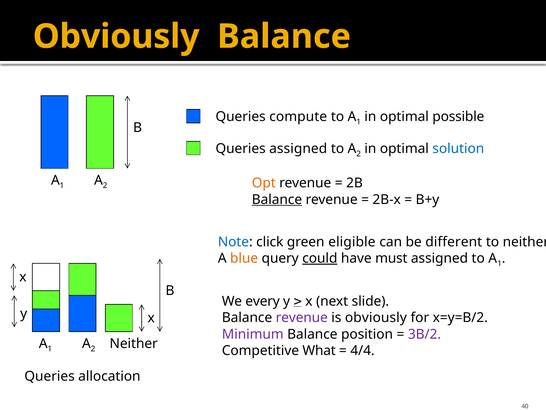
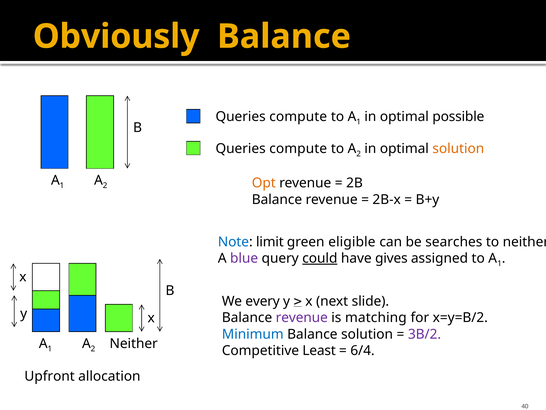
assigned at (298, 148): assigned -> compute
solution at (458, 148) colour: blue -> orange
Balance at (277, 199) underline: present -> none
click: click -> limit
different: different -> searches
blue colour: orange -> purple
must: must -> gives
is obviously: obviously -> matching
Minimum colour: purple -> blue
Balance position: position -> solution
What: What -> Least
4/4: 4/4 -> 6/4
Queries at (50, 376): Queries -> Upfront
